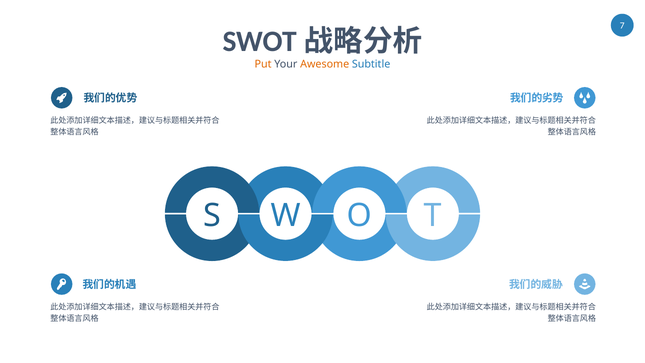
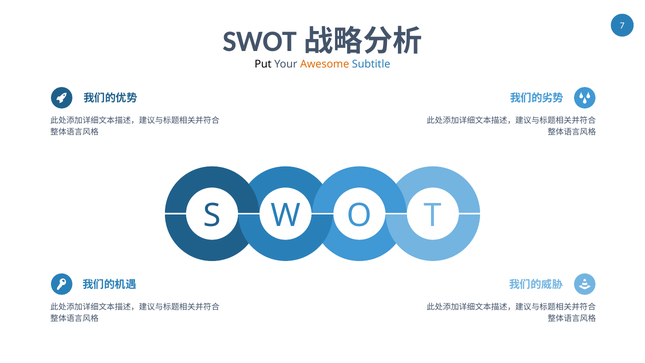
Put colour: orange -> black
